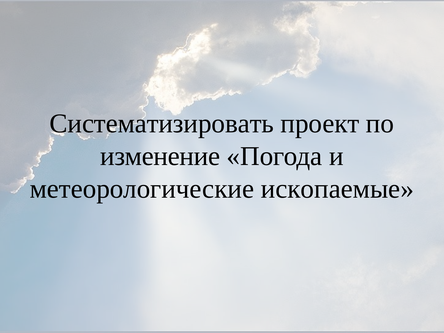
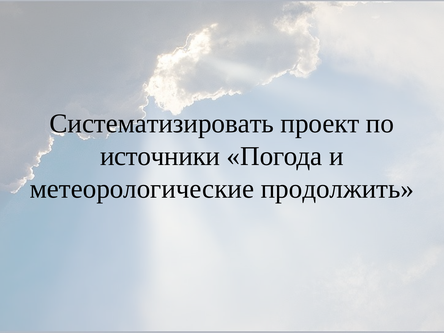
изменение: изменение -> источники
ископаемые: ископаемые -> продолжить
